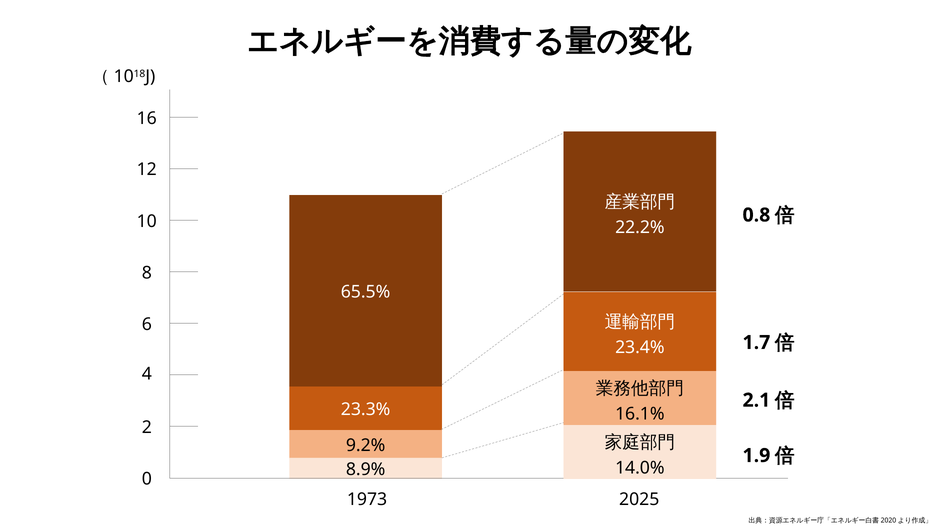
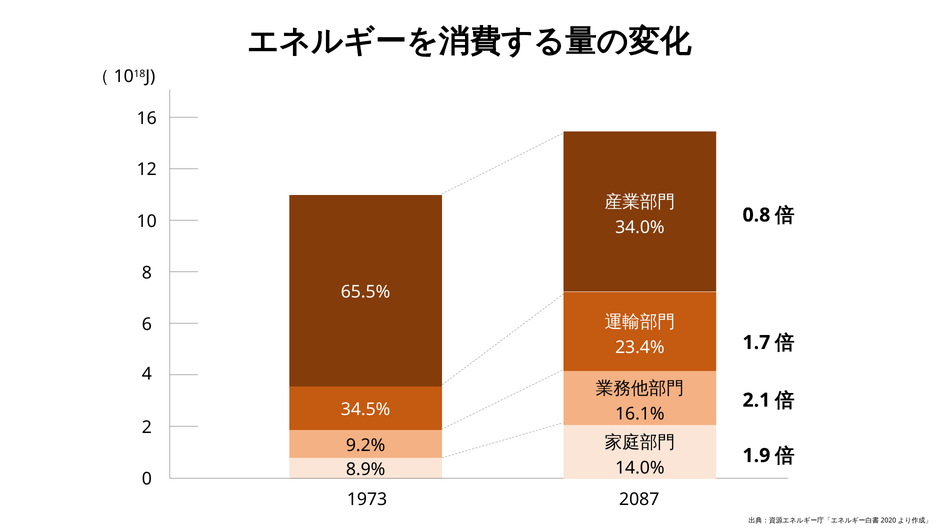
22.2%: 22.2% -> 34.0%
23.3%: 23.3% -> 34.5%
2025: 2025 -> 2087
